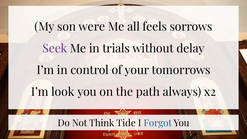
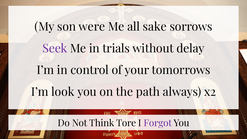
feels: feels -> sake
Tide: Tide -> Tore
Forgot colour: blue -> purple
